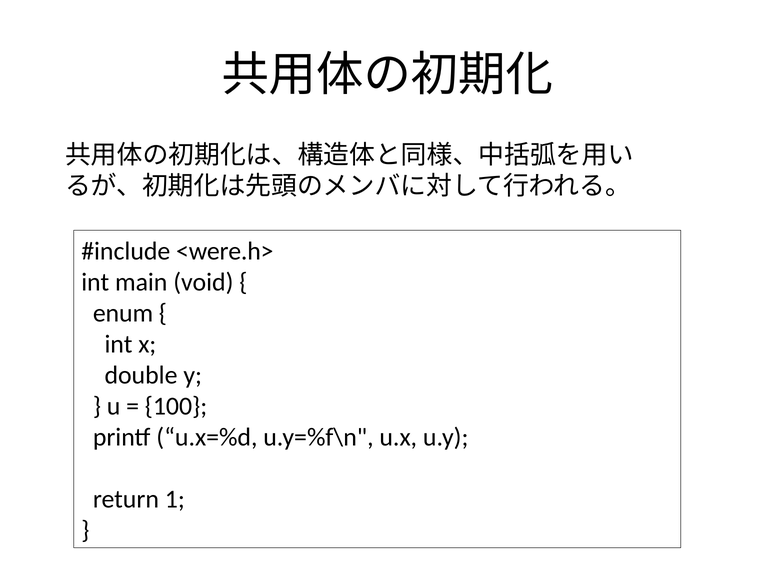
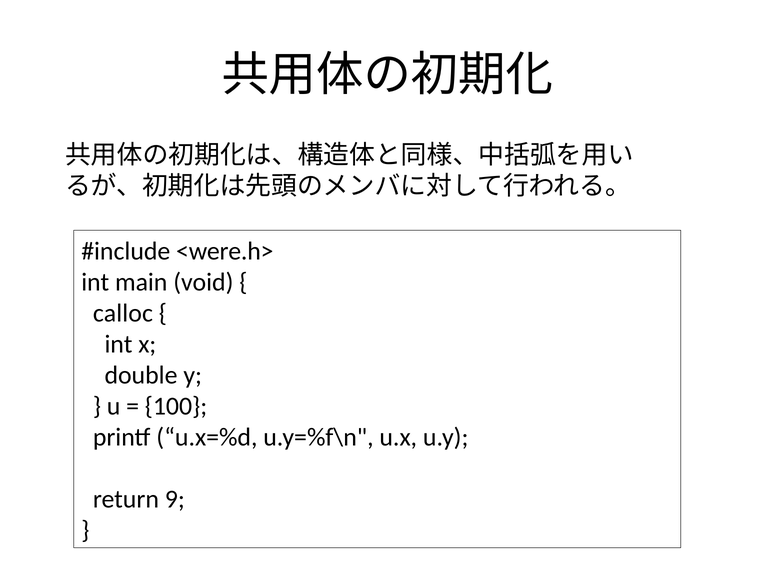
enum: enum -> calloc
1: 1 -> 9
